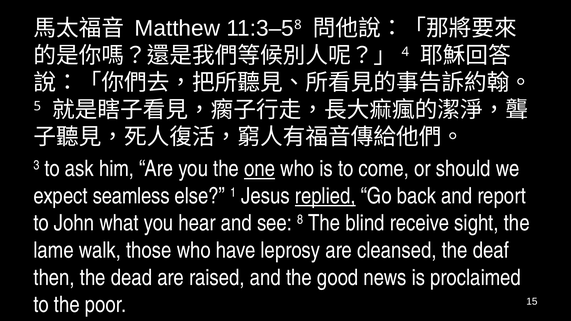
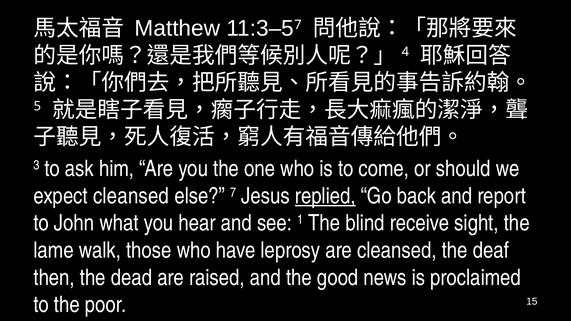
8 at (298, 25): 8 -> 7
one underline: present -> none
expect seamless: seamless -> cleansed
else 1: 1 -> 7
see 8: 8 -> 1
